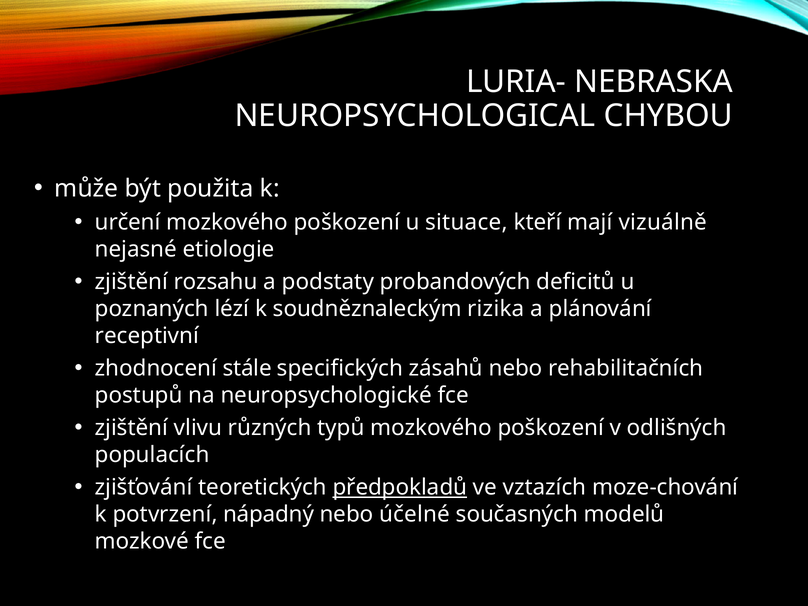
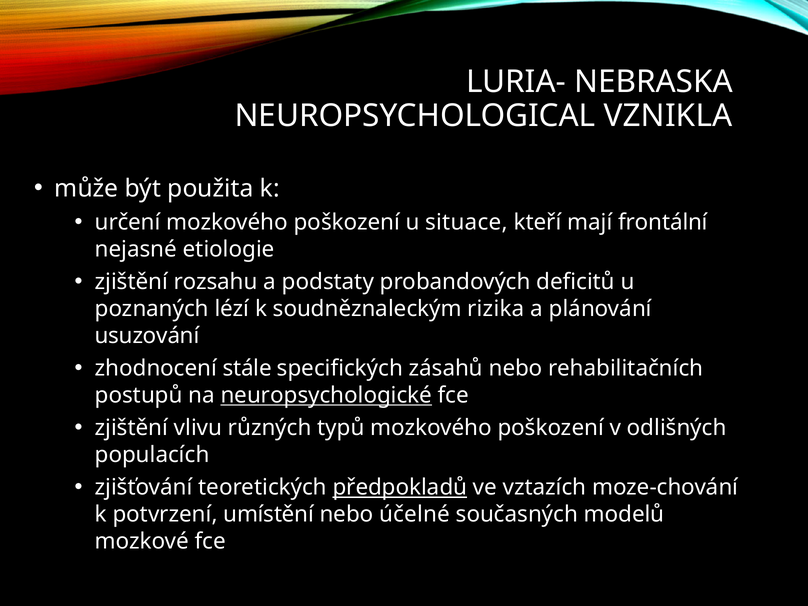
CHYBOU: CHYBOU -> VZNIKLA
vizuálně: vizuálně -> frontální
receptivní: receptivní -> usuzování
neuropsychologické underline: none -> present
nápadný: nápadný -> umístění
